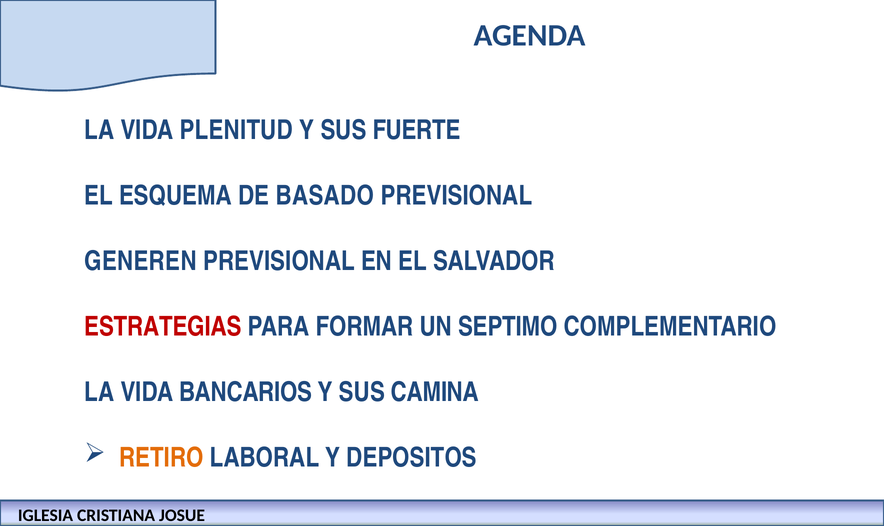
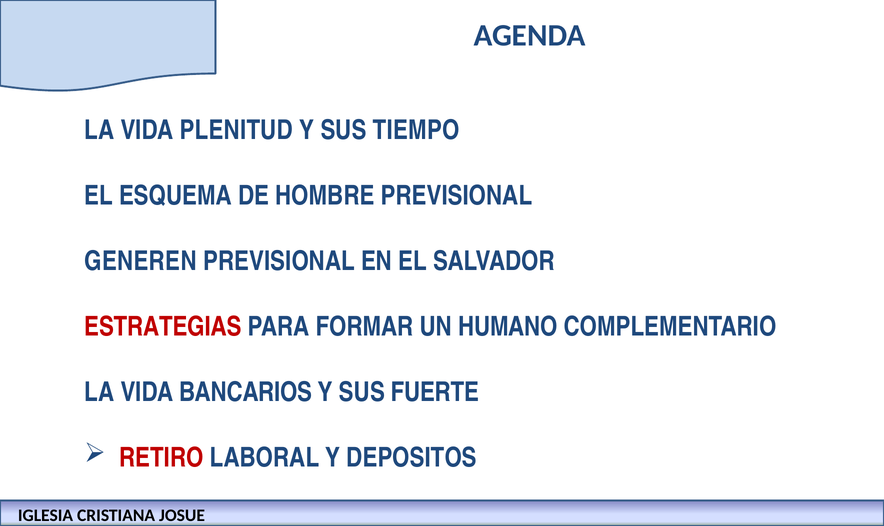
FUERTE: FUERTE -> TIEMPO
BASADO: BASADO -> HOMBRE
SEPTIMO: SEPTIMO -> HUMANO
CAMINA: CAMINA -> FUERTE
RETIRO colour: orange -> red
